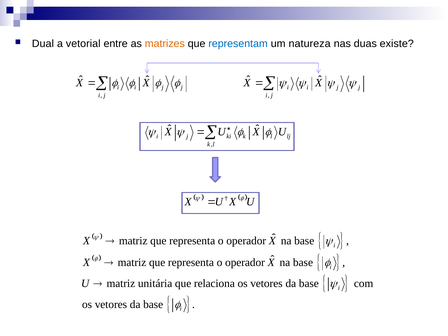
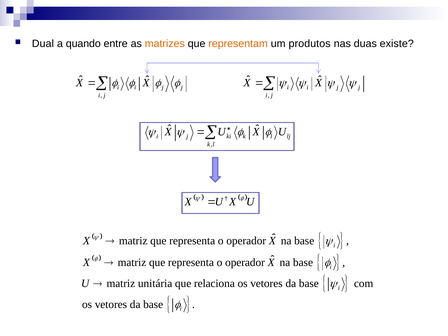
vetorial: vetorial -> quando
representam colour: blue -> orange
natureza: natureza -> produtos
